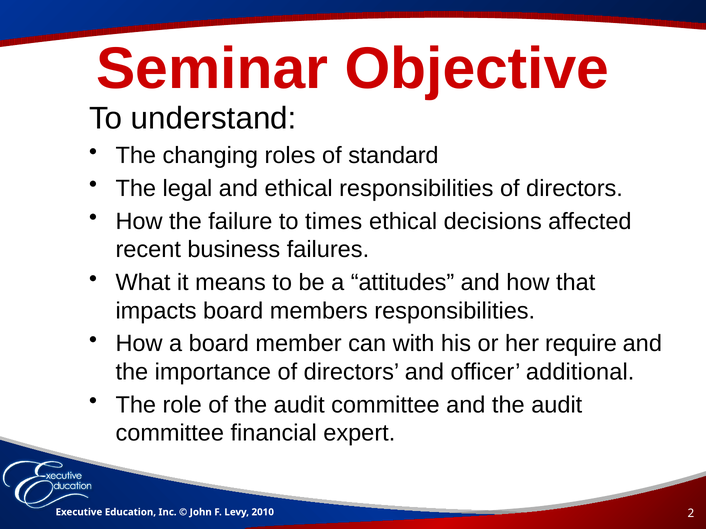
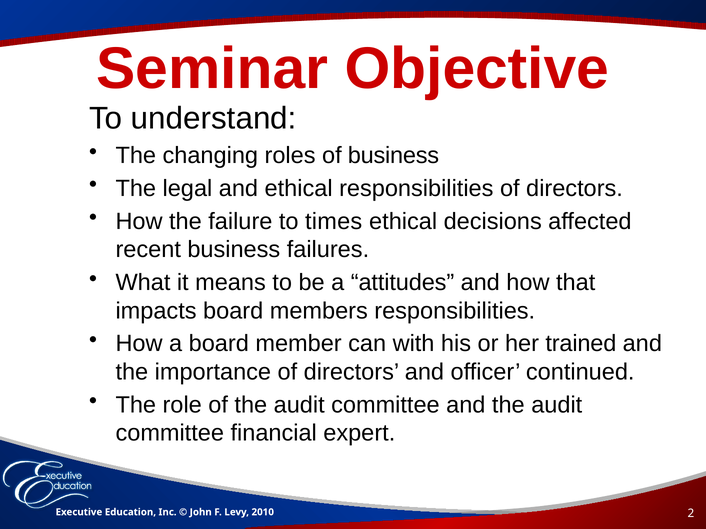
of standard: standard -> business
require: require -> trained
additional: additional -> continued
